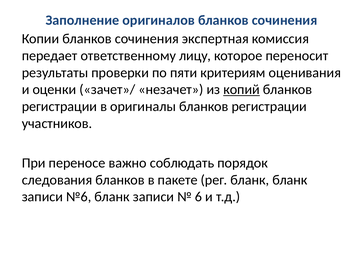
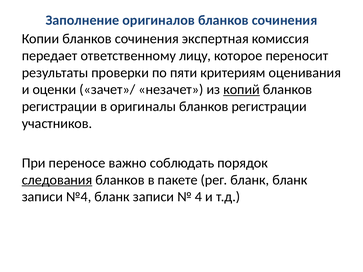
следования underline: none -> present
№6: №6 -> №4
6: 6 -> 4
